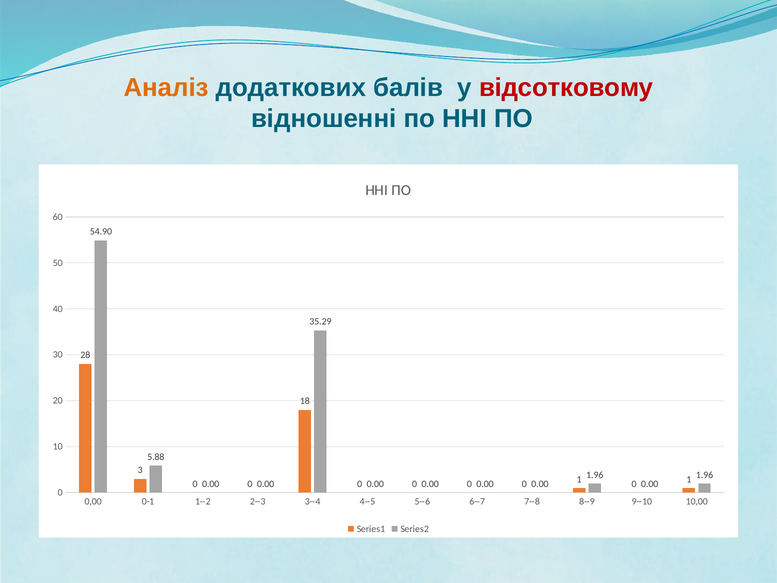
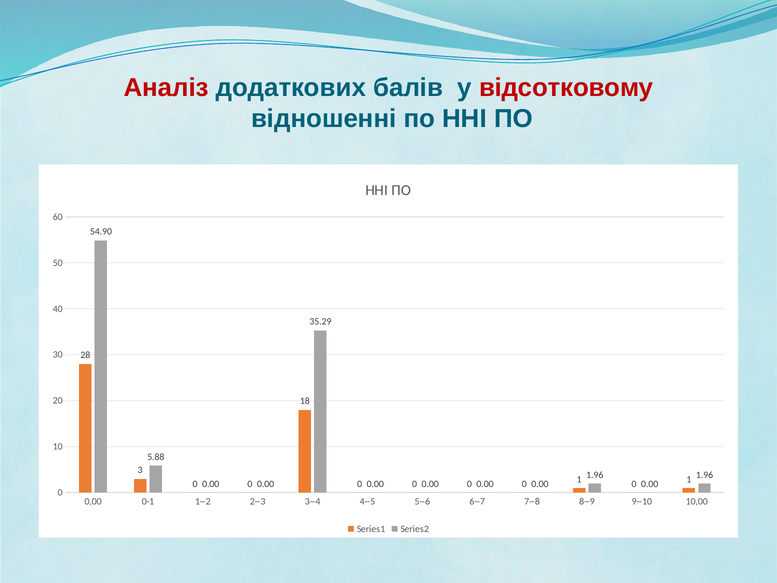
Аналіз colour: orange -> red
